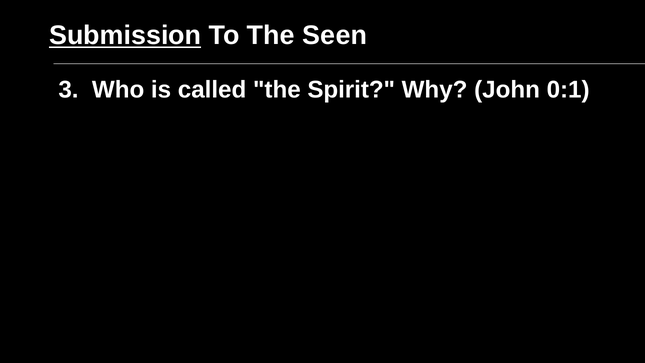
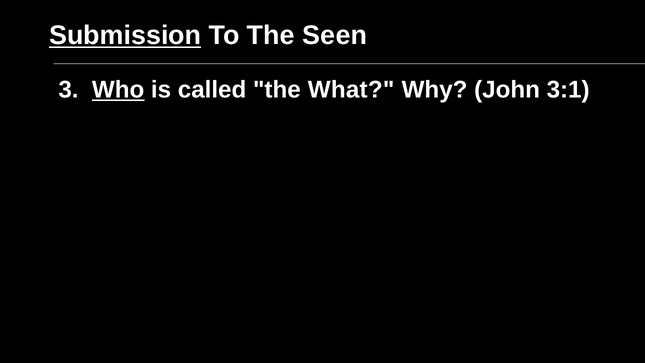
Who underline: none -> present
Spirit: Spirit -> What
0:1: 0:1 -> 3:1
